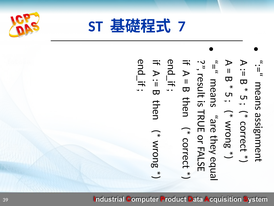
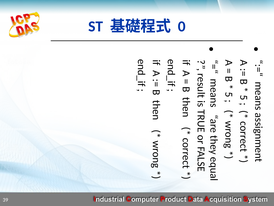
7: 7 -> 0
